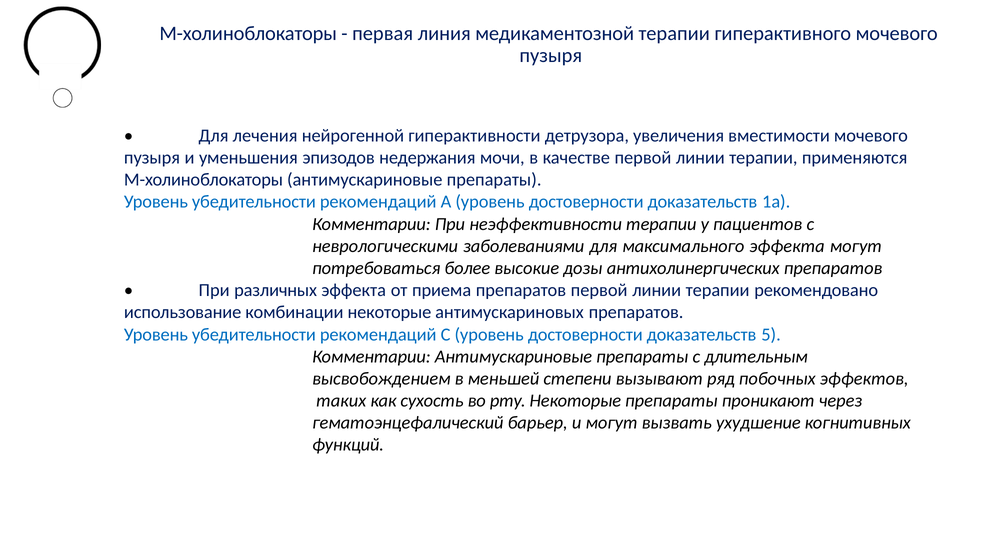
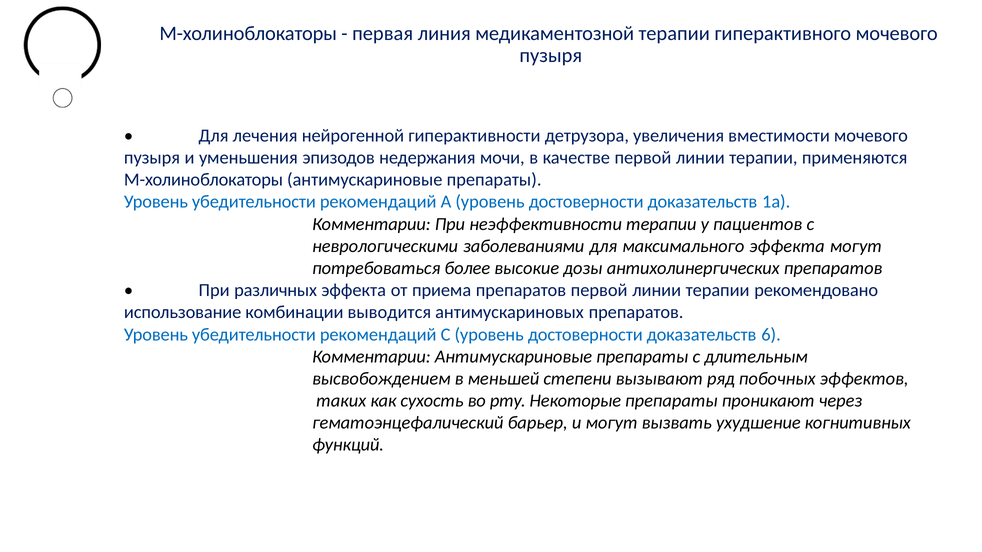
комбинации некоторые: некоторые -> выводится
5: 5 -> 6
